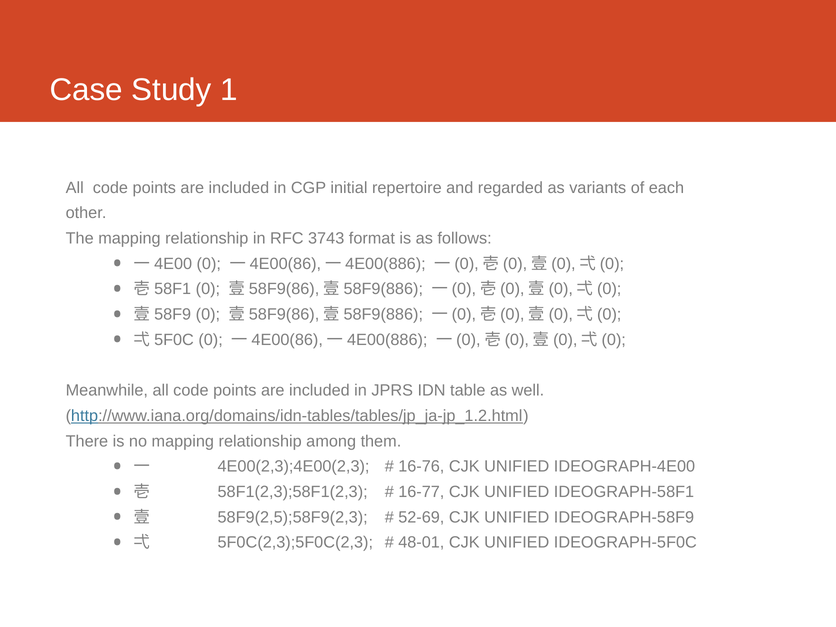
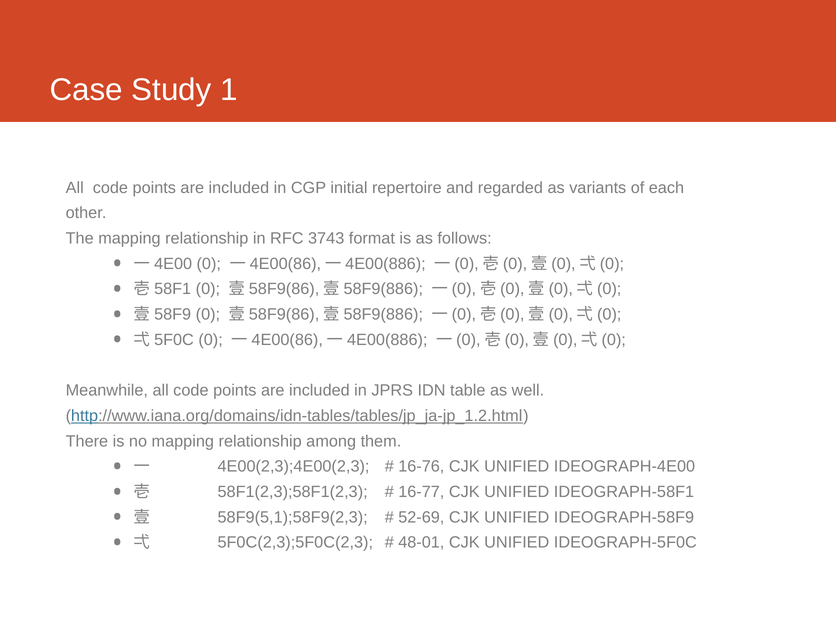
58F9(2,5);58F9(2,3: 58F9(2,5);58F9(2,3 -> 58F9(5,1);58F9(2,3
